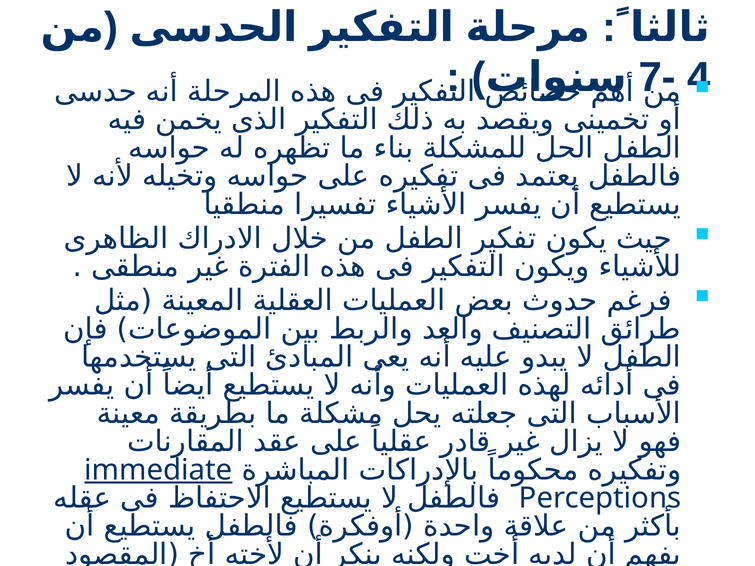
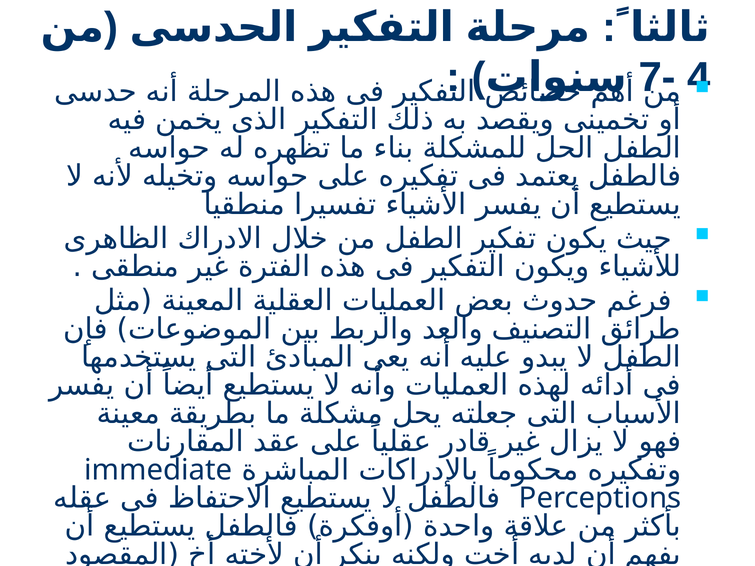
immediate underline: present -> none
